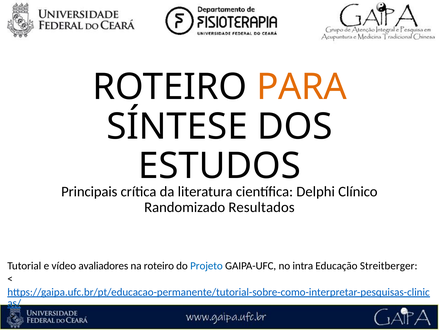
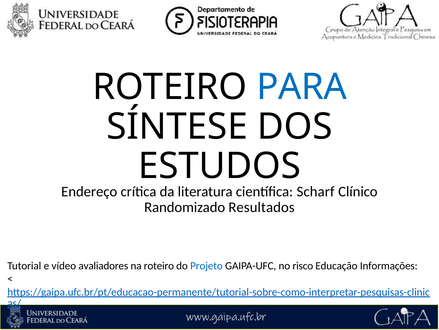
PARA colour: orange -> blue
Principais: Principais -> Endereço
Delphi: Delphi -> Scharf
intra: intra -> risco
Streitberger: Streitberger -> Informações
